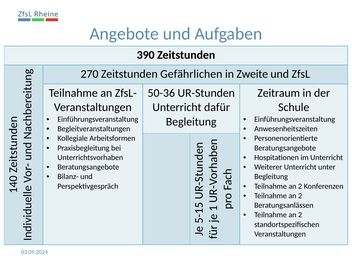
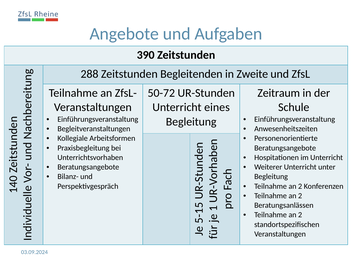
270: 270 -> 288
Gefährlichen: Gefährlichen -> Begleitenden
50-36: 50-36 -> 50-72
dafür: dafür -> eines
